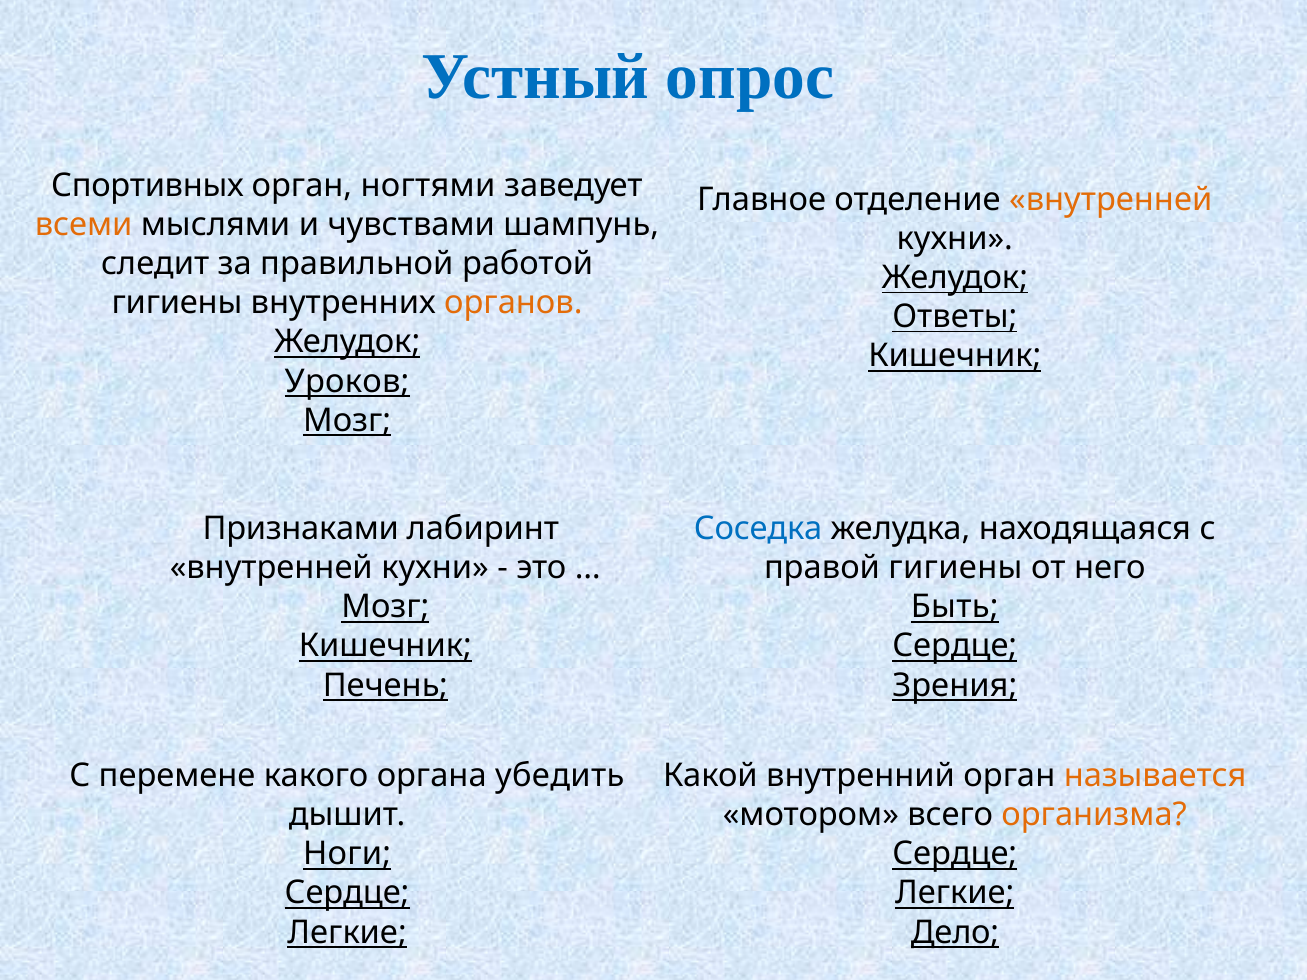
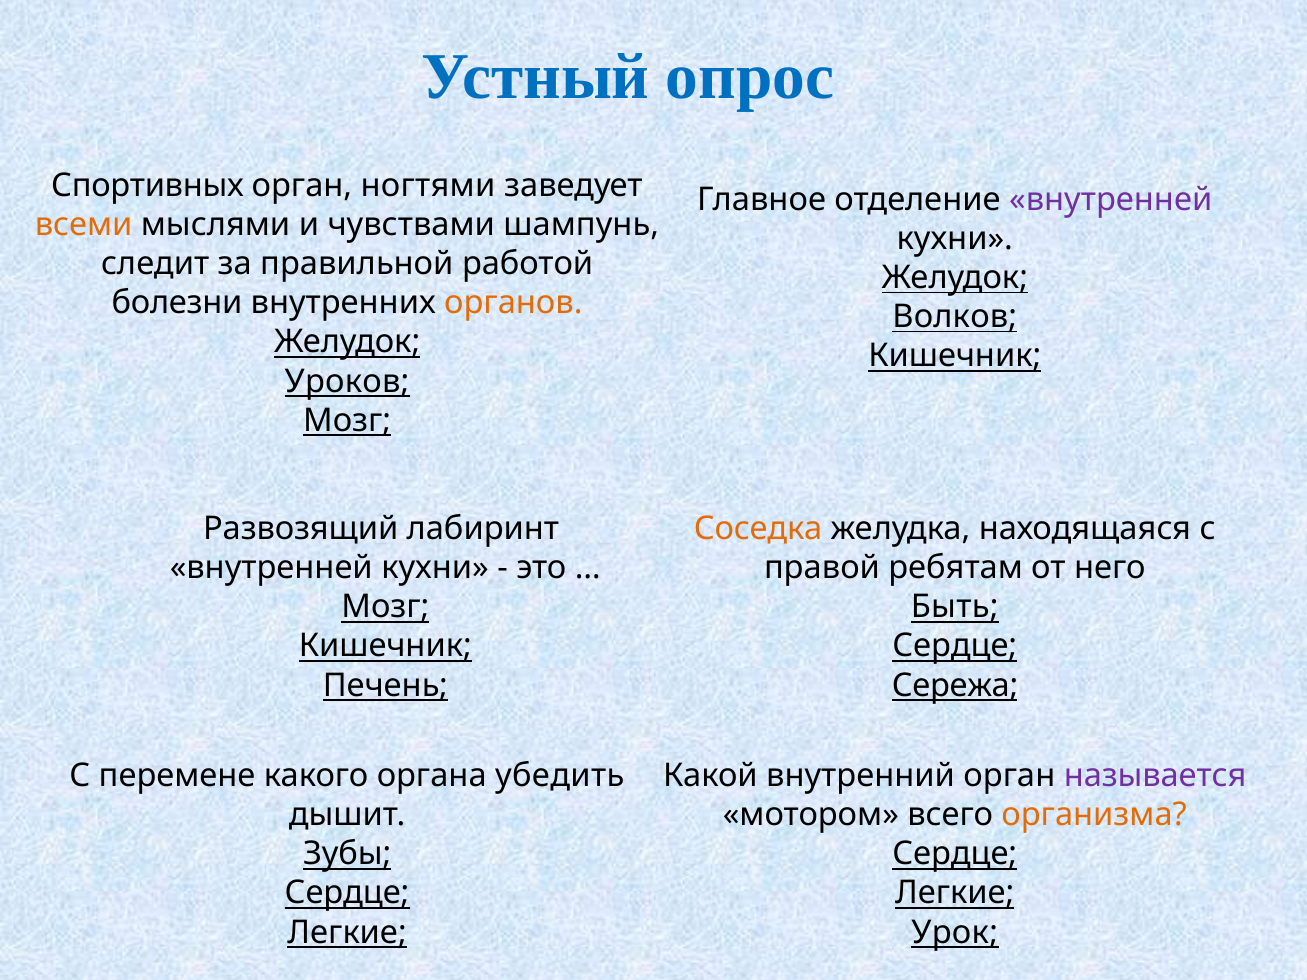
внутренней at (1111, 199) colour: orange -> purple
гигиены at (177, 303): гигиены -> болезни
Ответы: Ответы -> Волков
Признаками: Признаками -> Развозящий
Соседка colour: blue -> orange
правой гигиены: гигиены -> ребятам
Зрения: Зрения -> Сережа
называется colour: orange -> purple
Ноги: Ноги -> Зубы
Дело: Дело -> Урок
